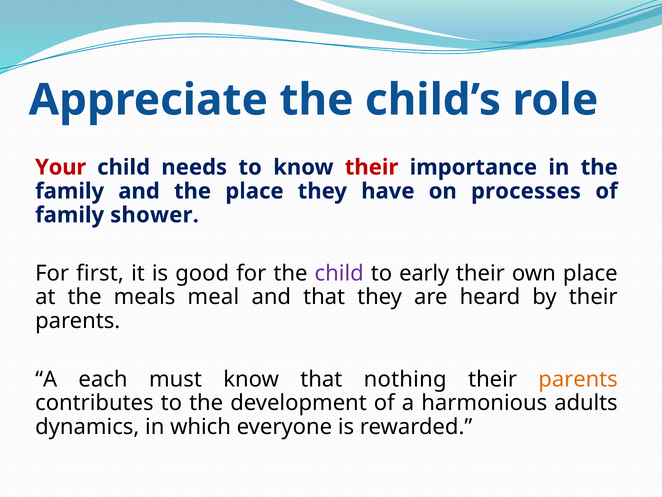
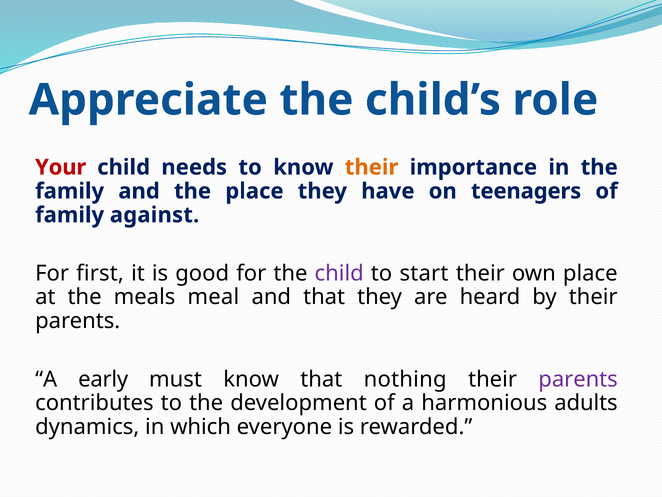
their at (372, 167) colour: red -> orange
processes: processes -> teenagers
shower: shower -> against
early: early -> start
each: each -> early
parents at (578, 379) colour: orange -> purple
